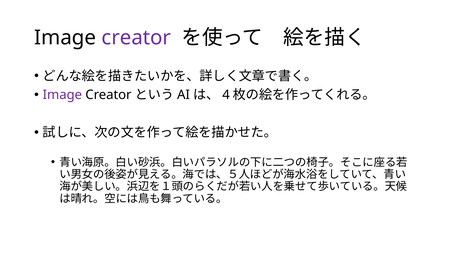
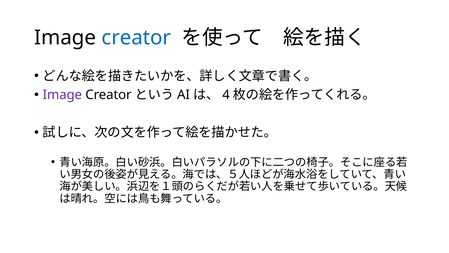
creator at (136, 38) colour: purple -> blue
